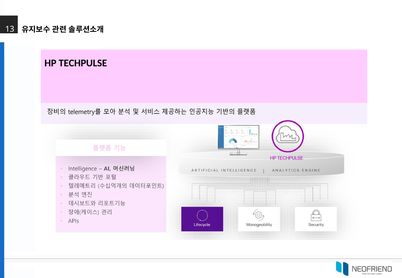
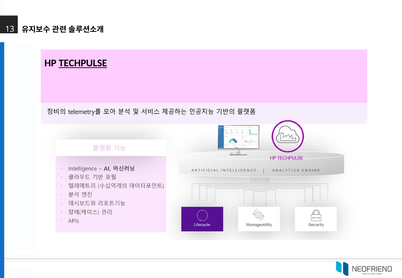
TECHPULSE underline: none -> present
